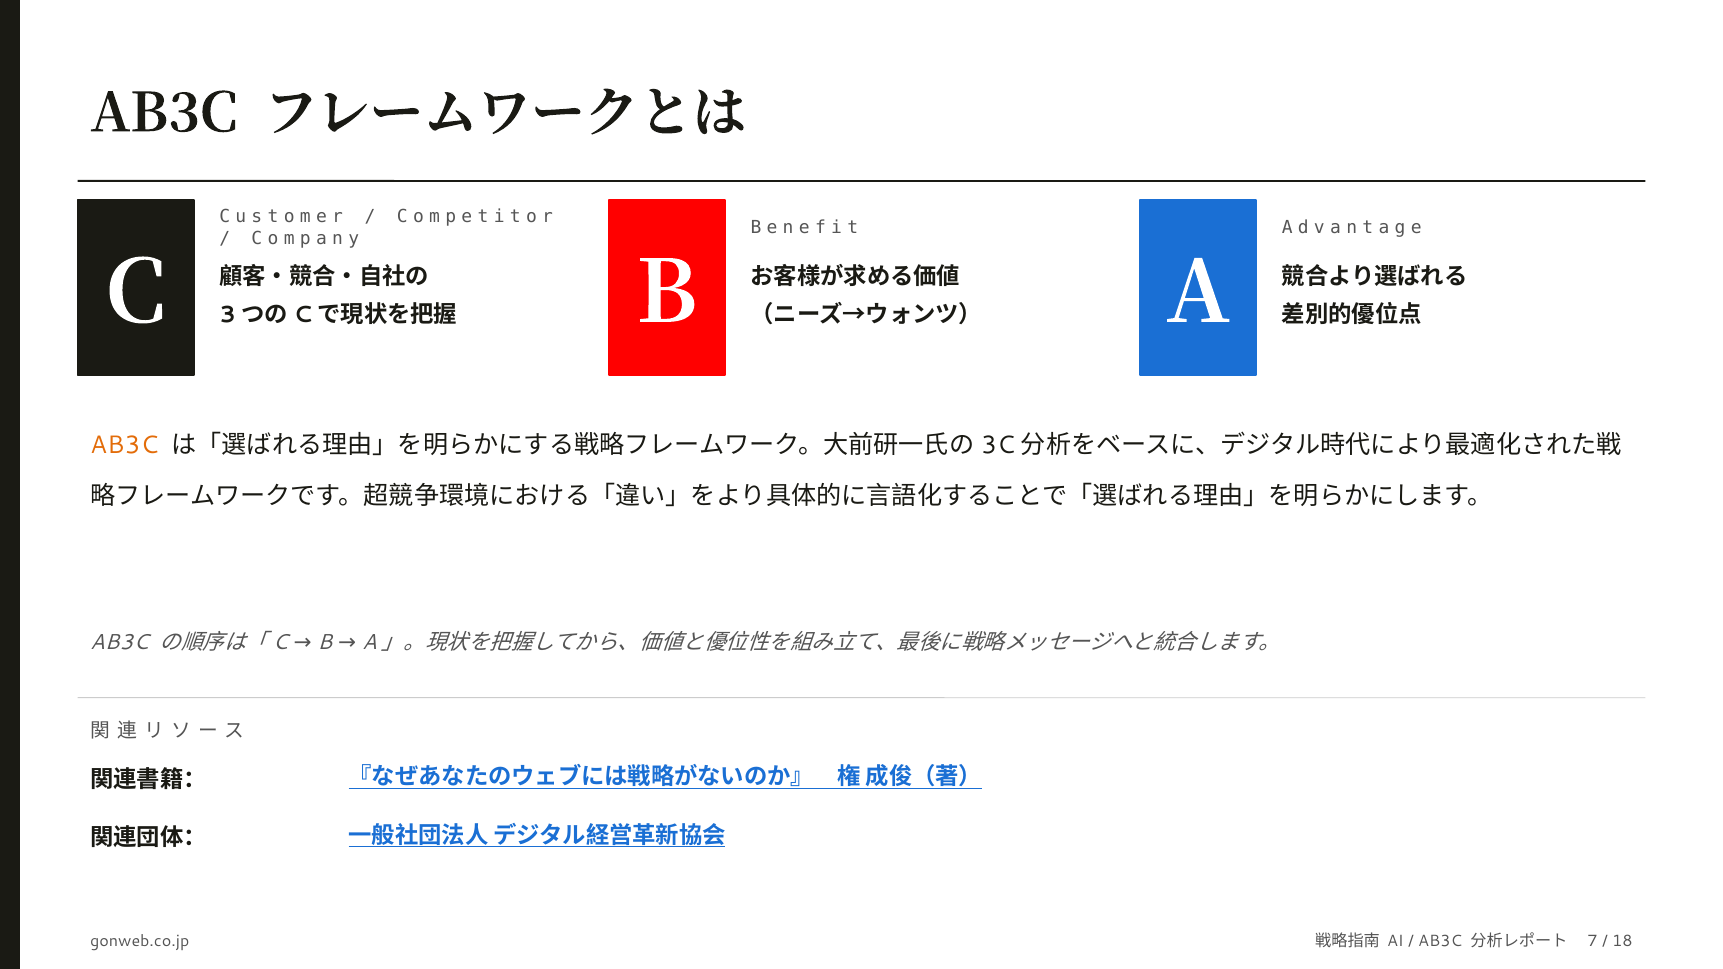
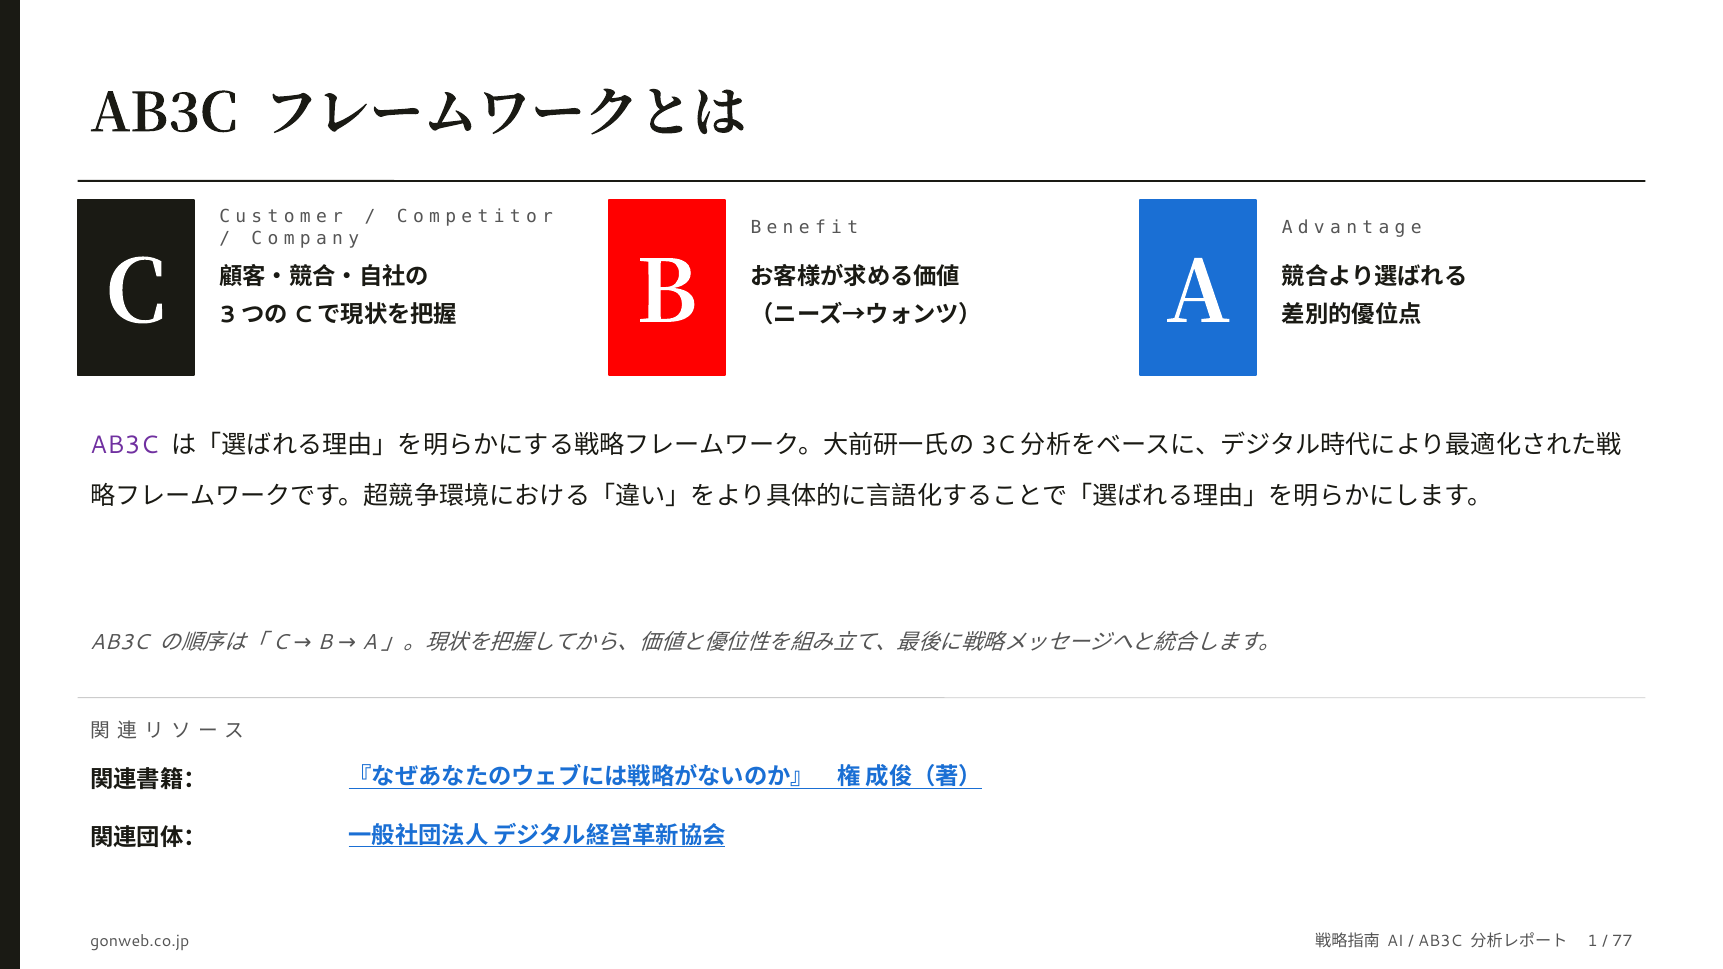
AB3C at (124, 445) colour: orange -> purple
7: 7 -> 1
18: 18 -> 77
